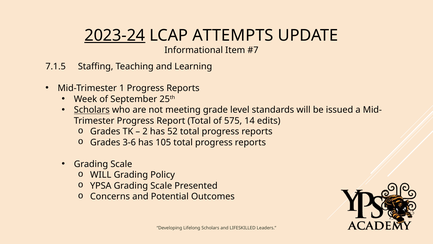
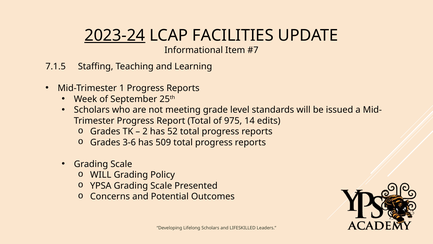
ATTEMPTS: ATTEMPTS -> FACILITIES
Scholars at (92, 110) underline: present -> none
575: 575 -> 975
105: 105 -> 509
